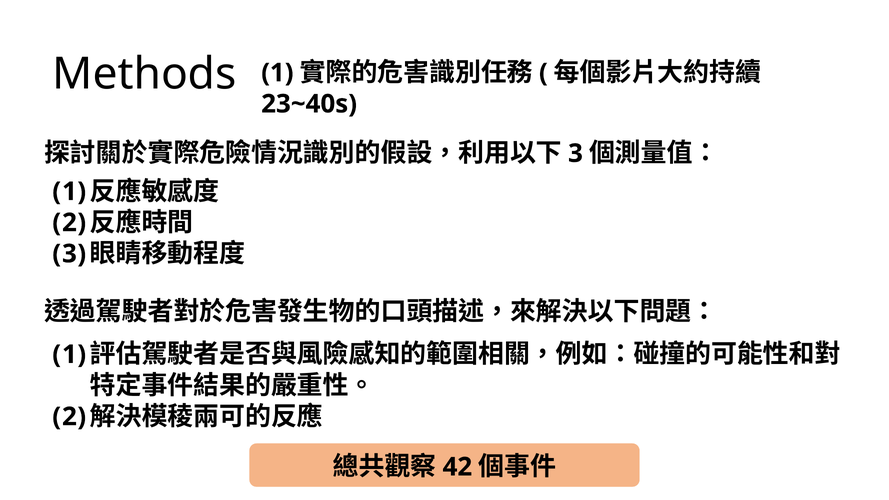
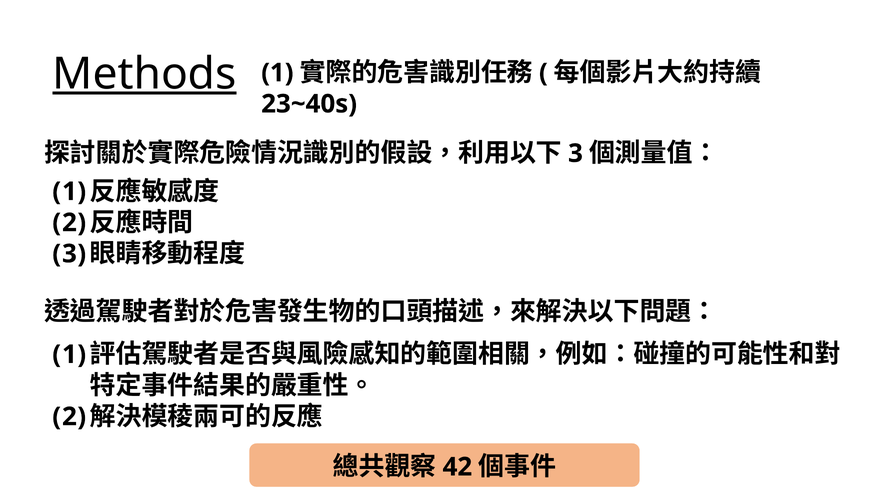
Methods underline: none -> present
